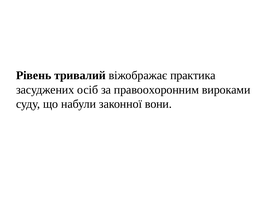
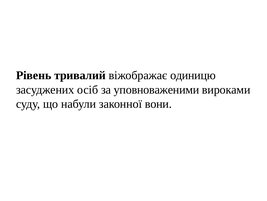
практика: практика -> одиницю
правоохоронним: правоохоронним -> уповноваженими
